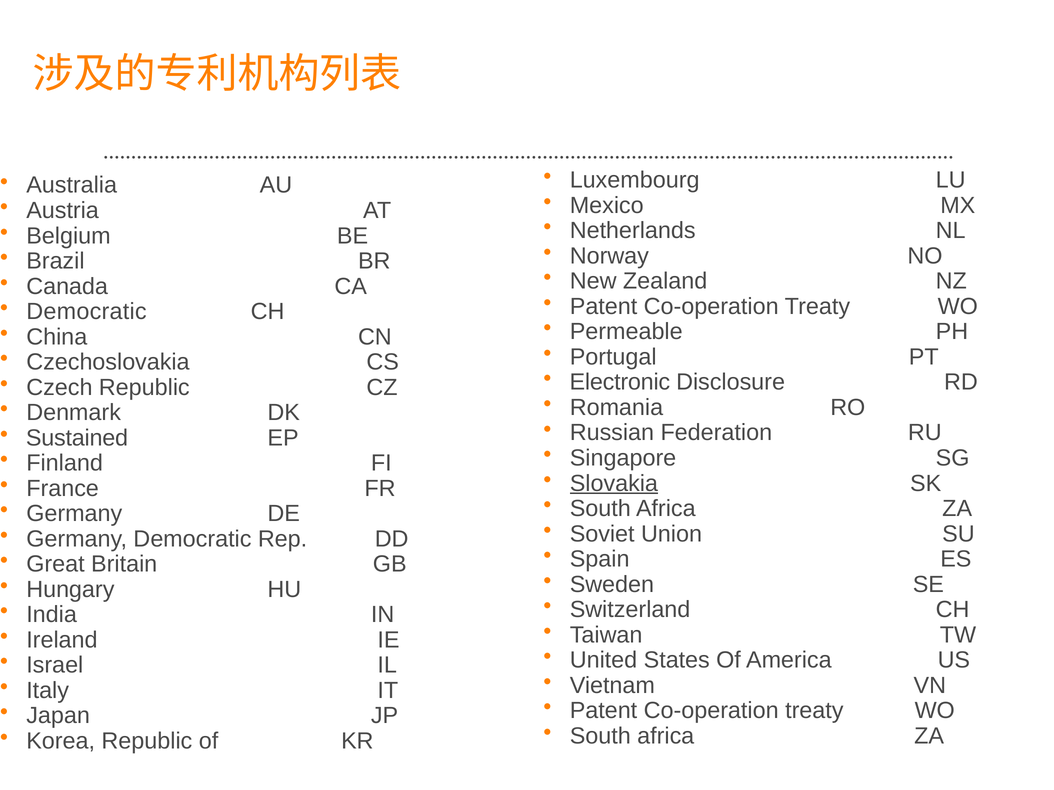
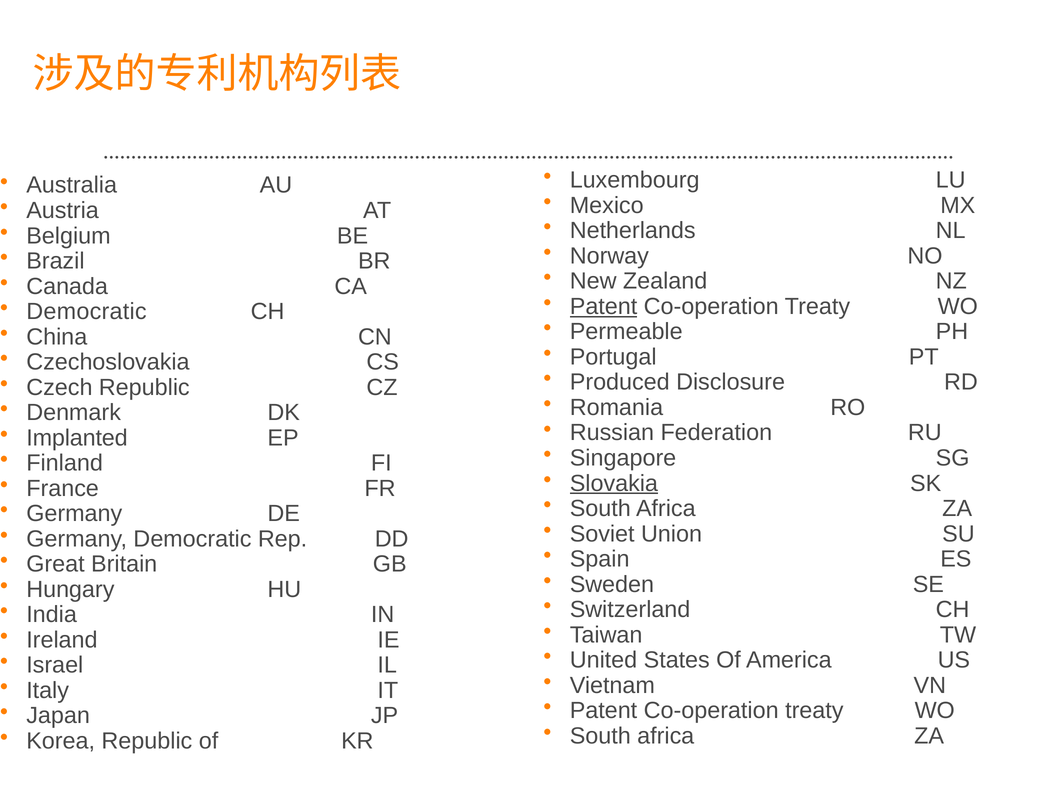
Patent at (604, 307) underline: none -> present
Electronic: Electronic -> Produced
Sustained: Sustained -> Implanted
